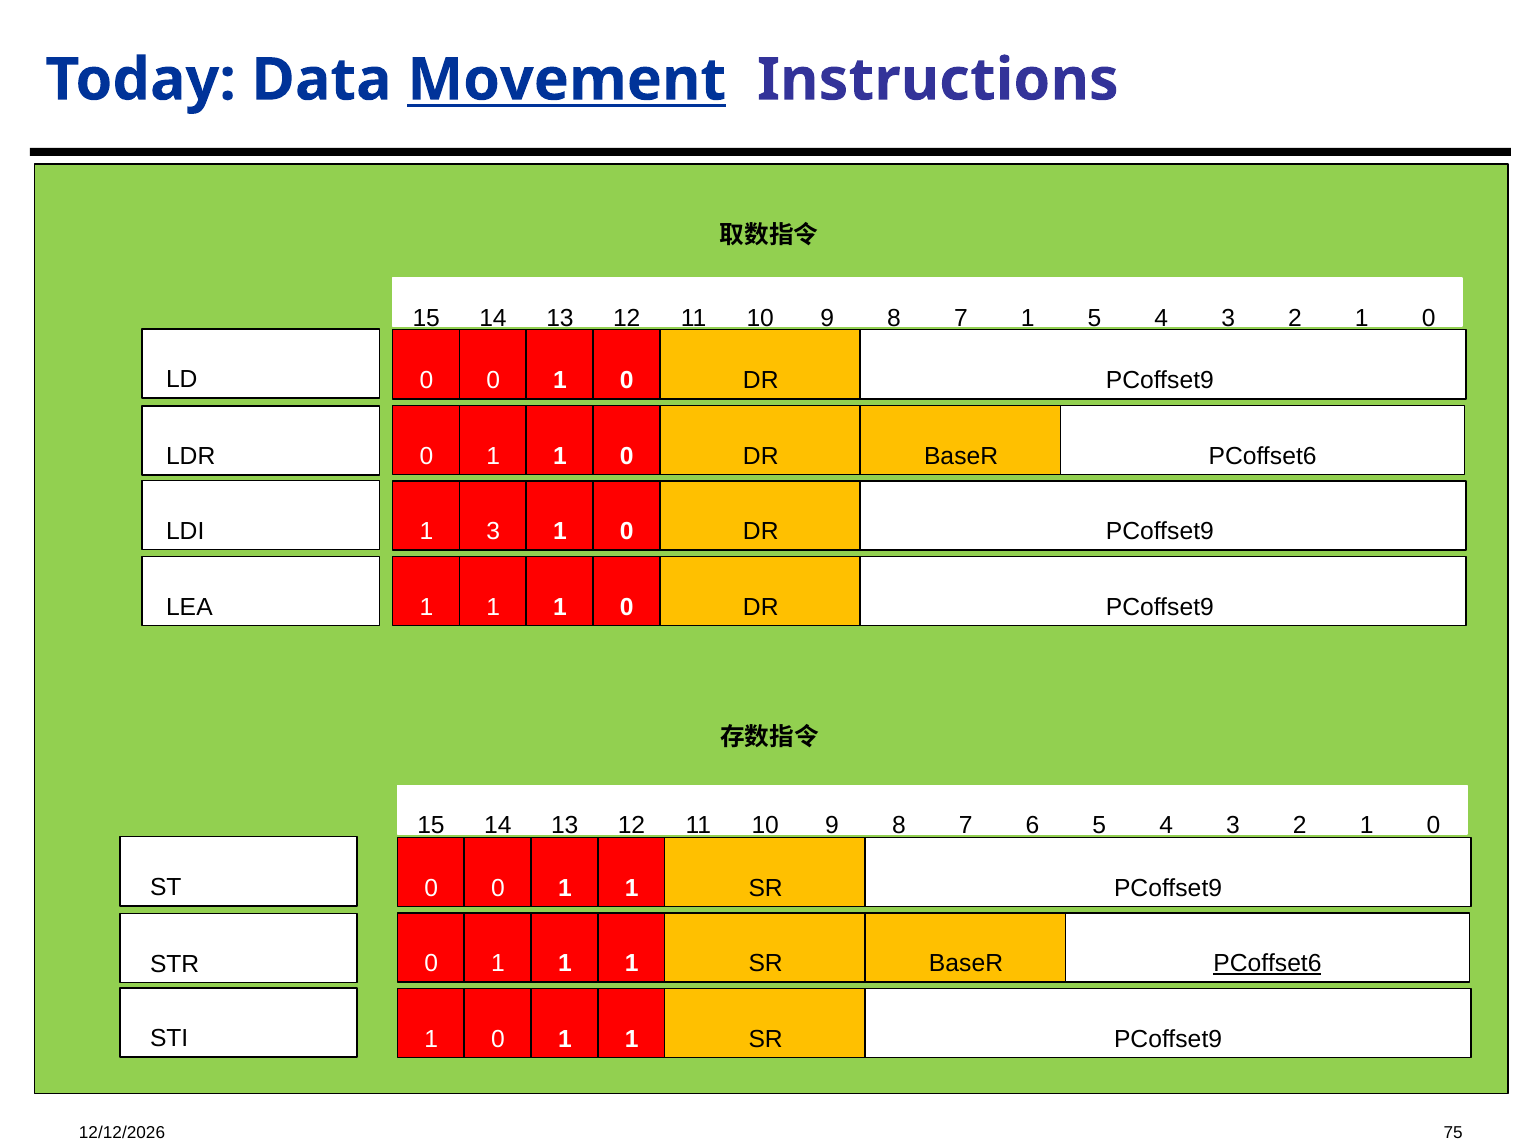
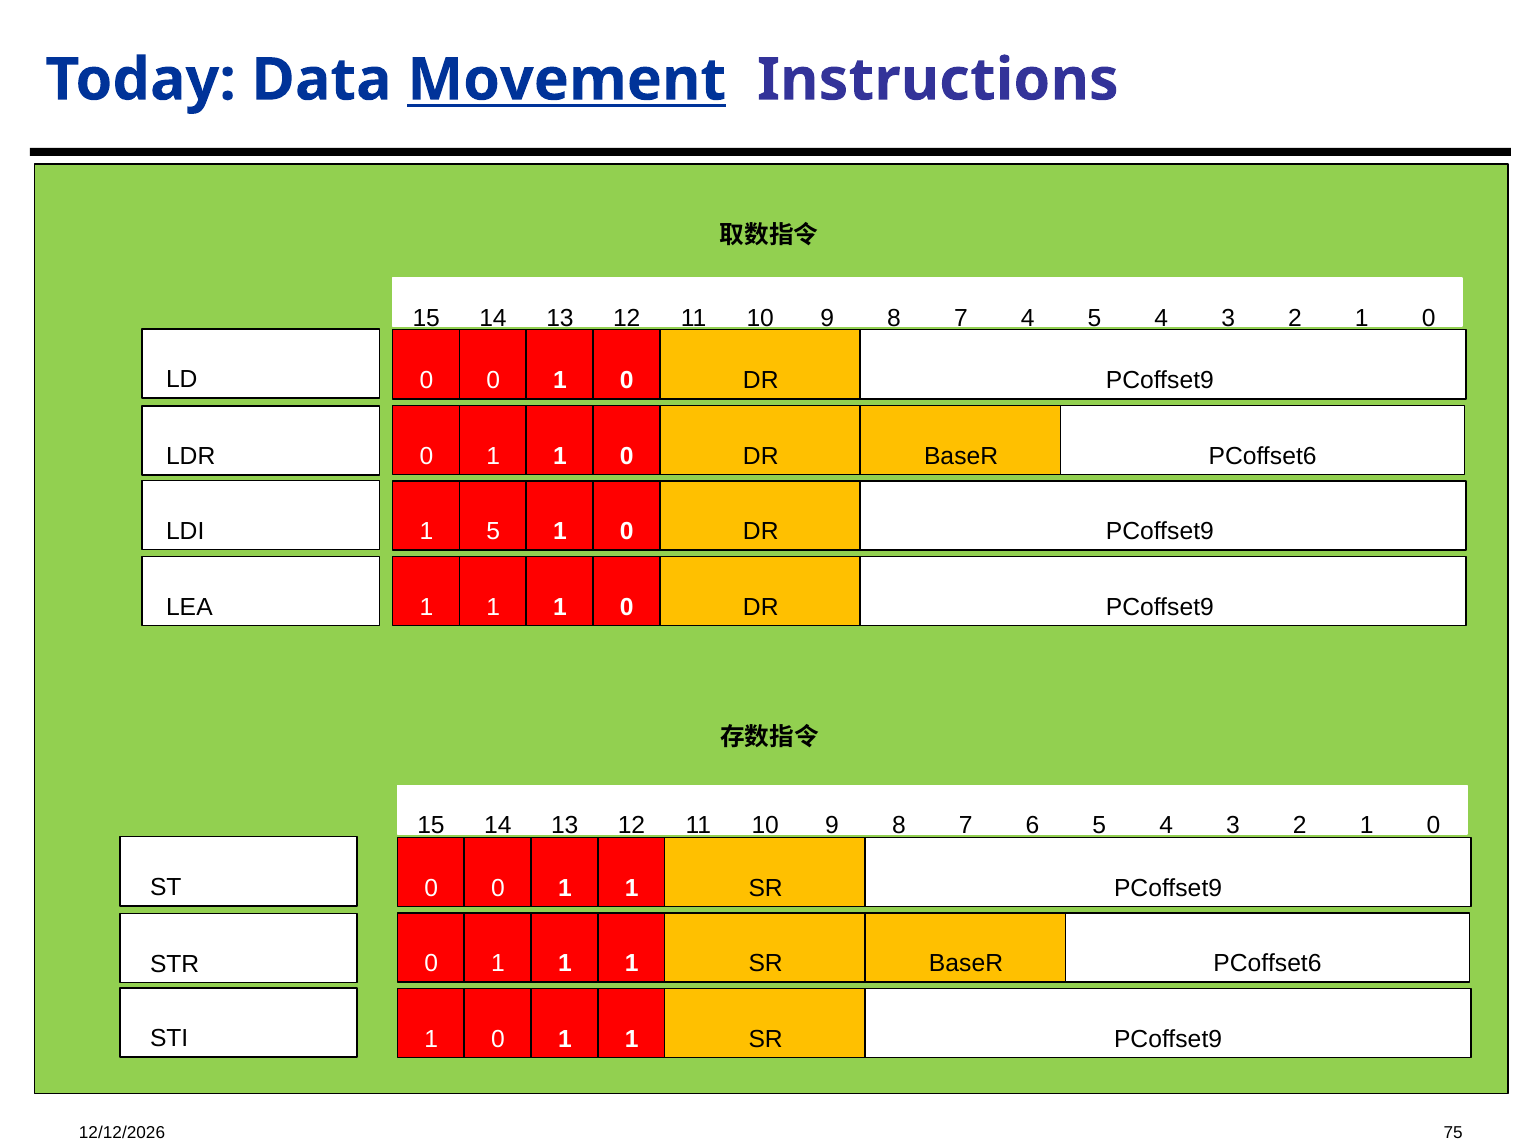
7 1: 1 -> 4
1 3: 3 -> 5
PCoffset6 at (1267, 963) underline: present -> none
